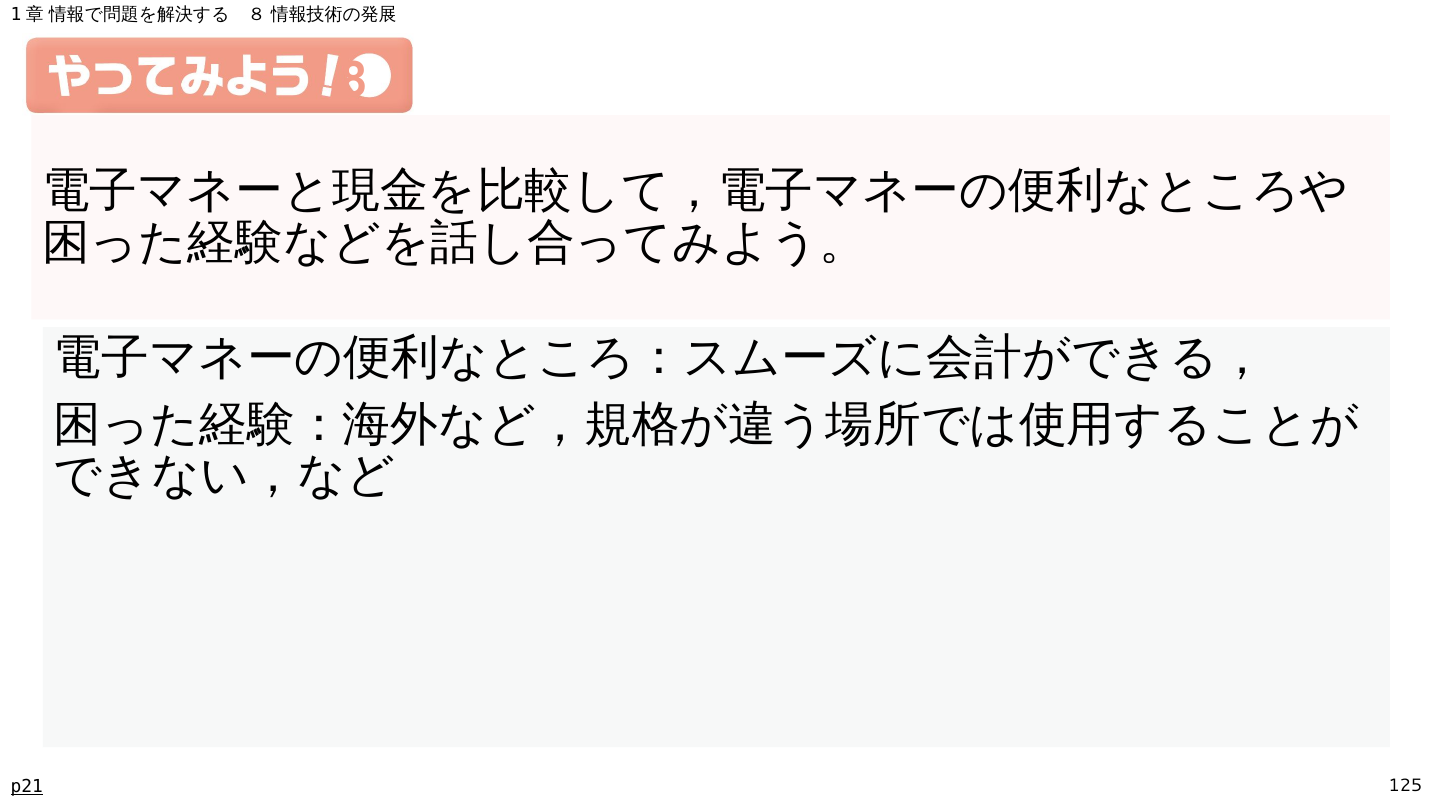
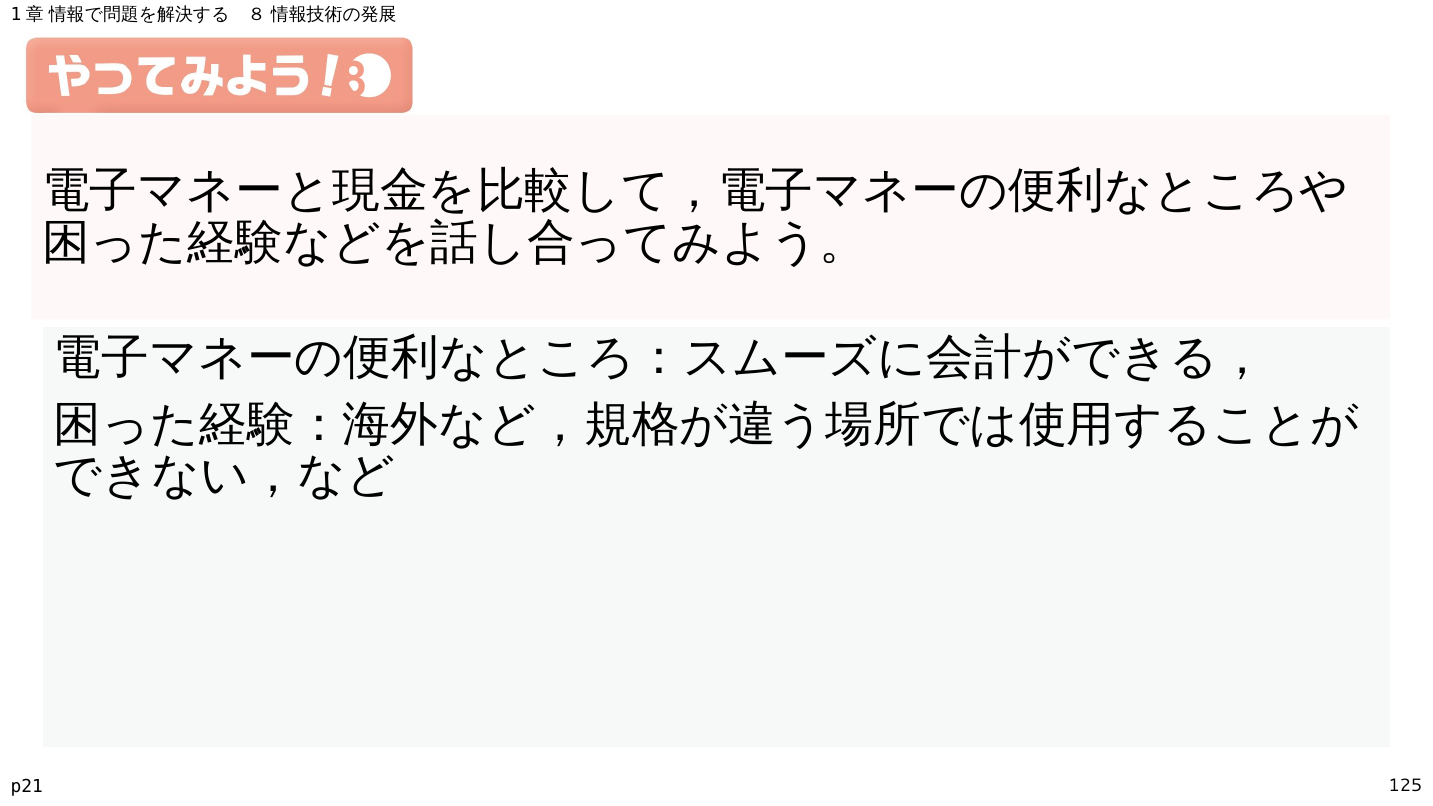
p21 underline: present -> none
